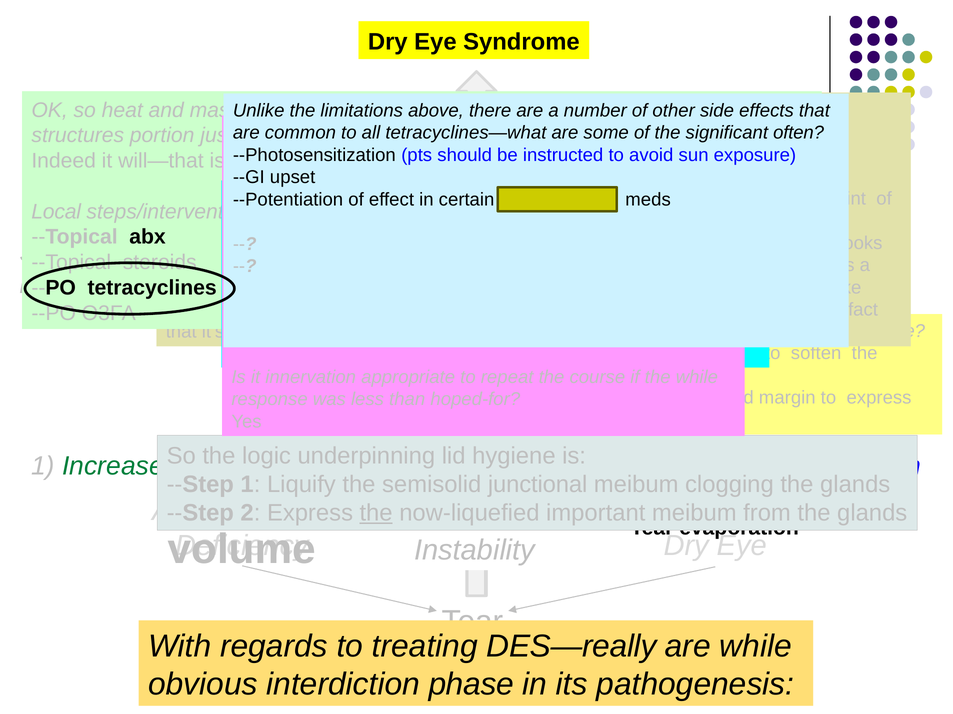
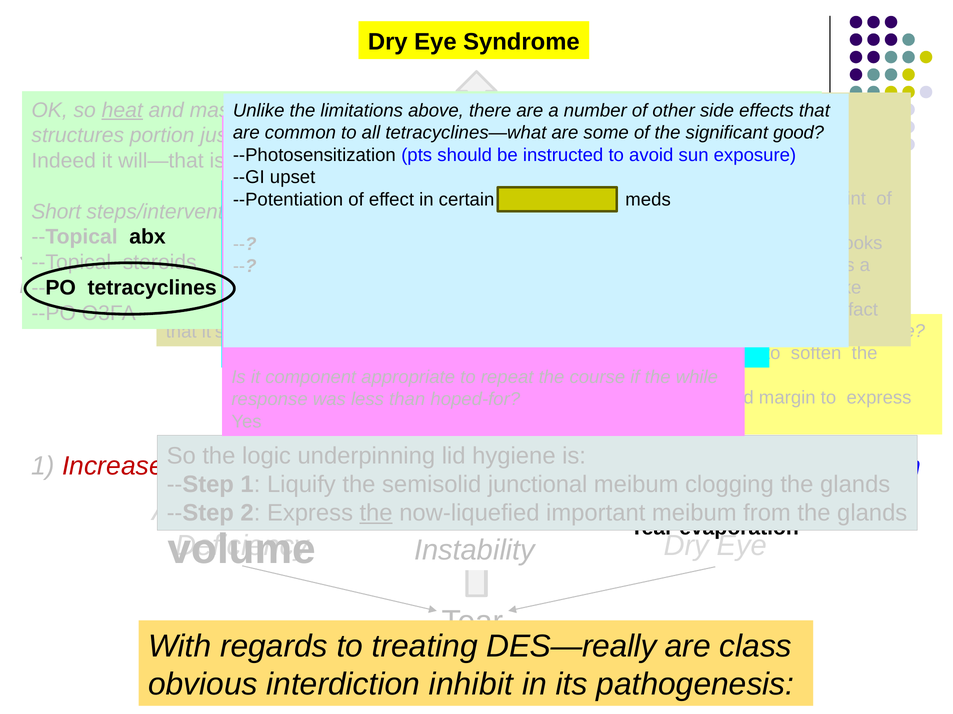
heat at (122, 110) underline: none -> present
often: often -> good
Local: Local -> Short
innervation: innervation -> component
Increase colour: green -> red
are while: while -> class
interdiction phase: phase -> inhibit
